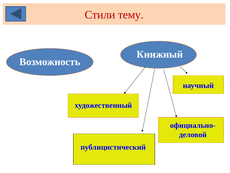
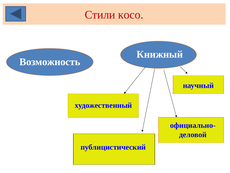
тему: тему -> косо
